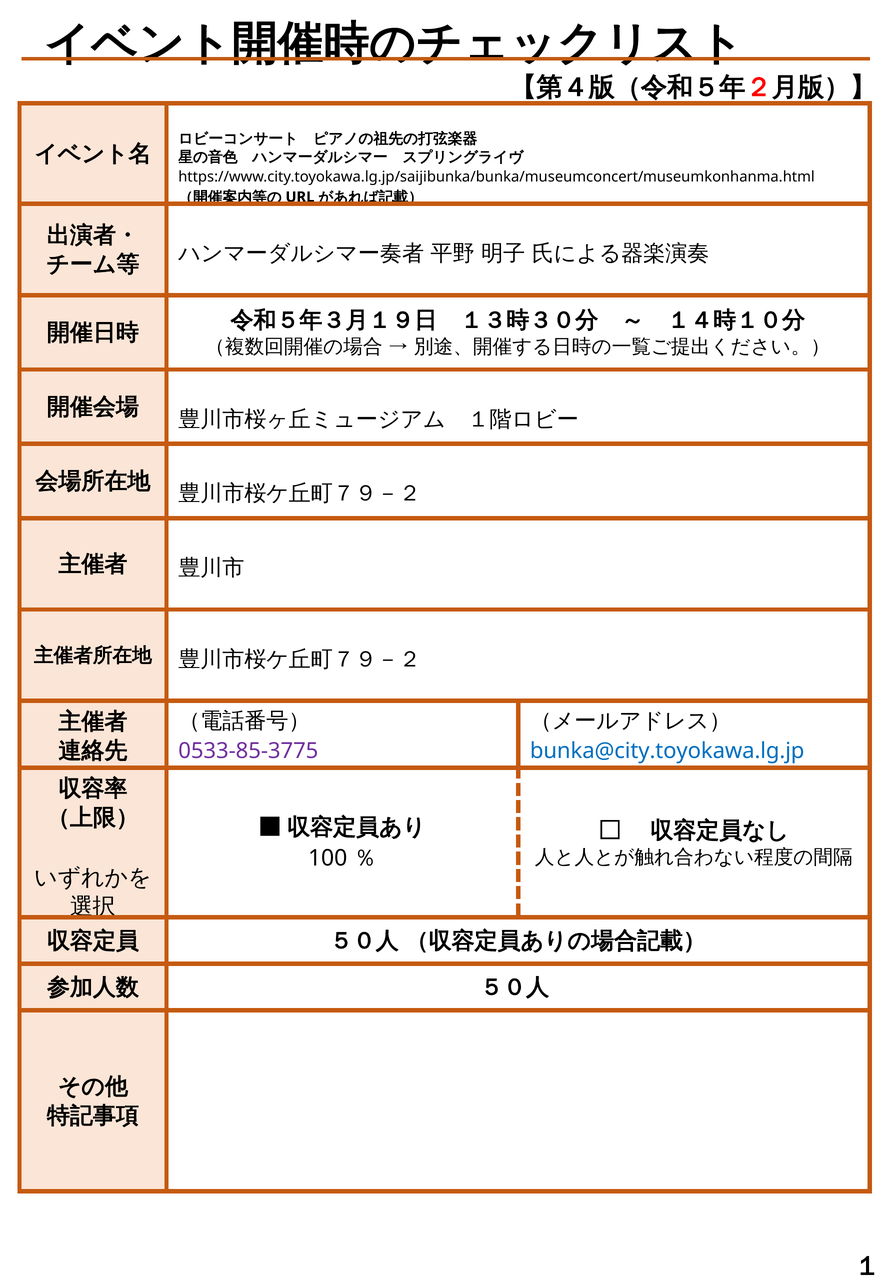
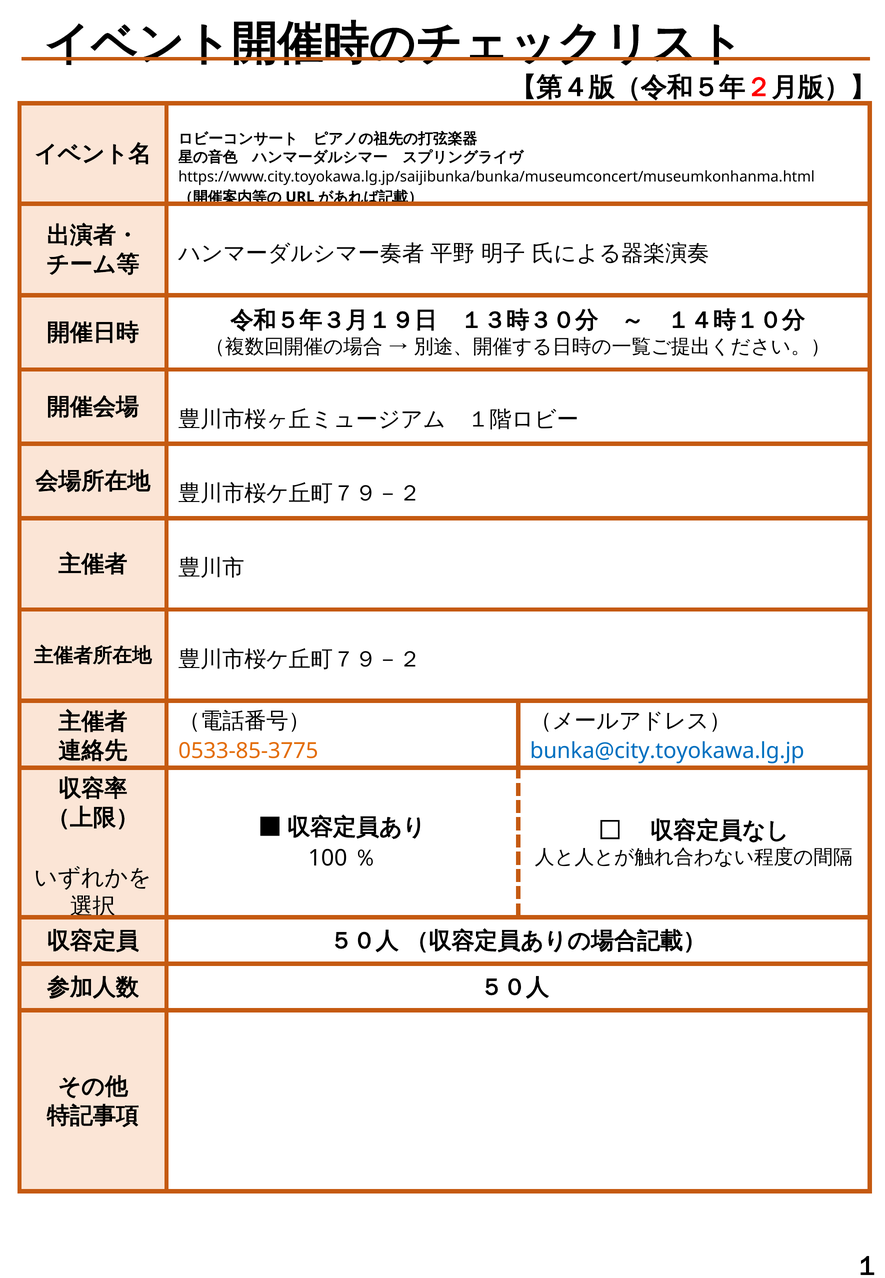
0533-85-3775 colour: purple -> orange
